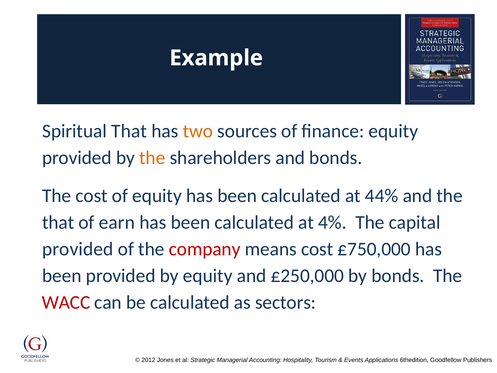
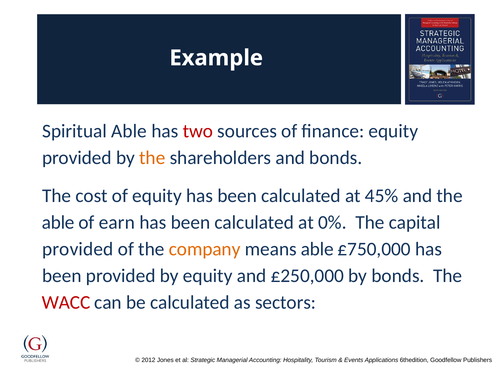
Spiritual That: That -> Able
two colour: orange -> red
44%: 44% -> 45%
that at (58, 222): that -> able
4%: 4% -> 0%
company colour: red -> orange
means cost: cost -> able
